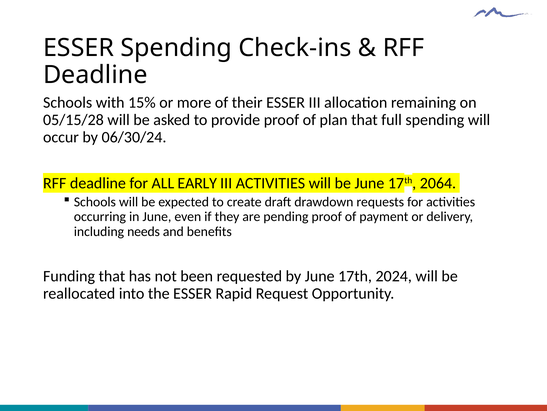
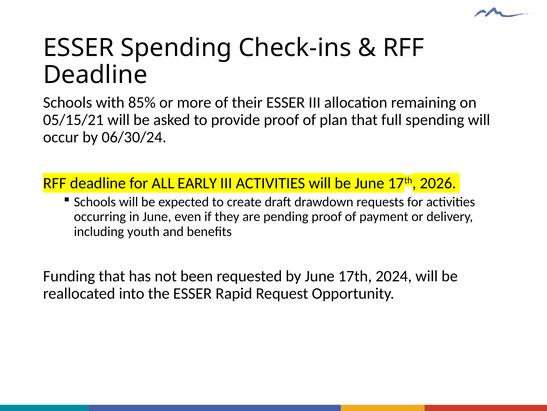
15%: 15% -> 85%
05/15/28: 05/15/28 -> 05/15/21
2064: 2064 -> 2026
needs: needs -> youth
